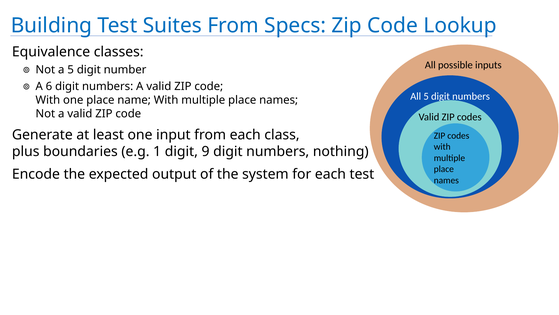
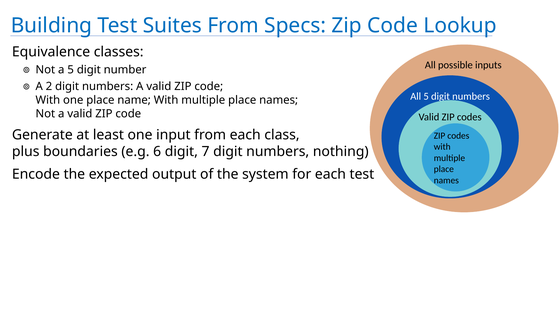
6: 6 -> 2
1: 1 -> 6
9: 9 -> 7
